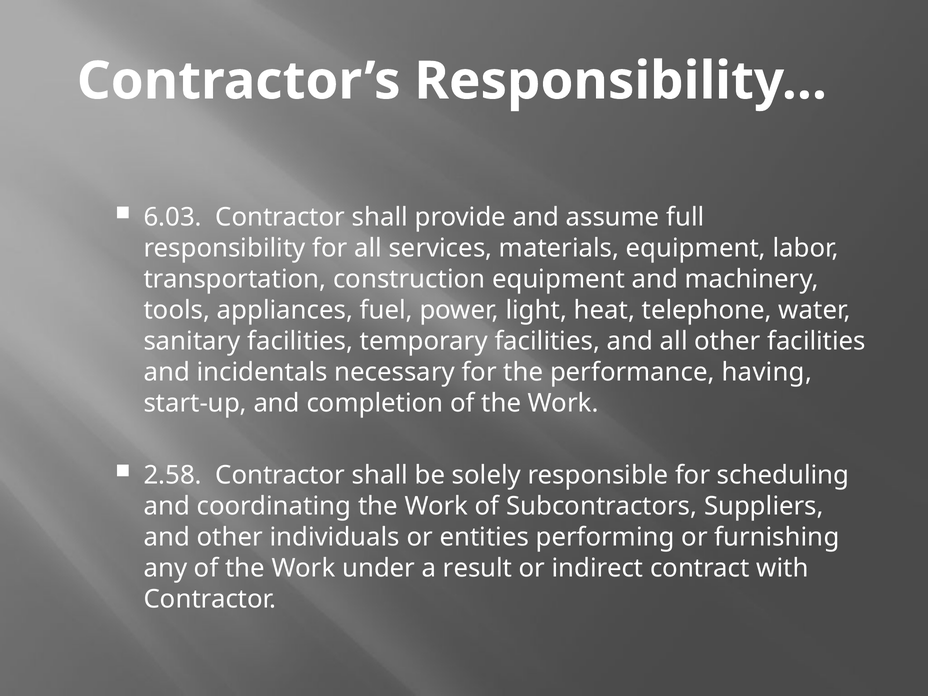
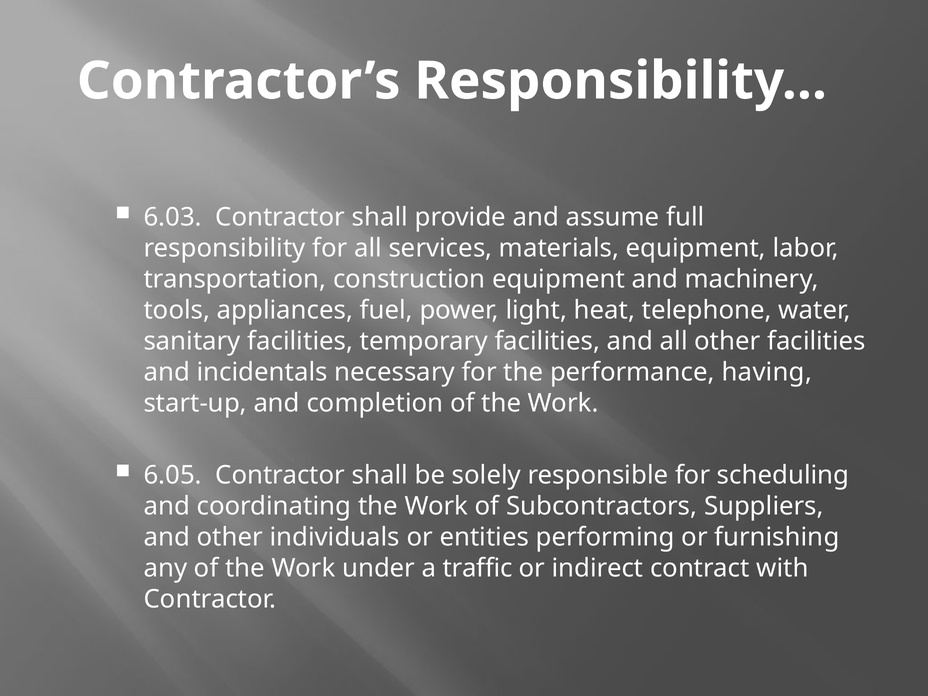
2.58: 2.58 -> 6.05
result: result -> traffic
